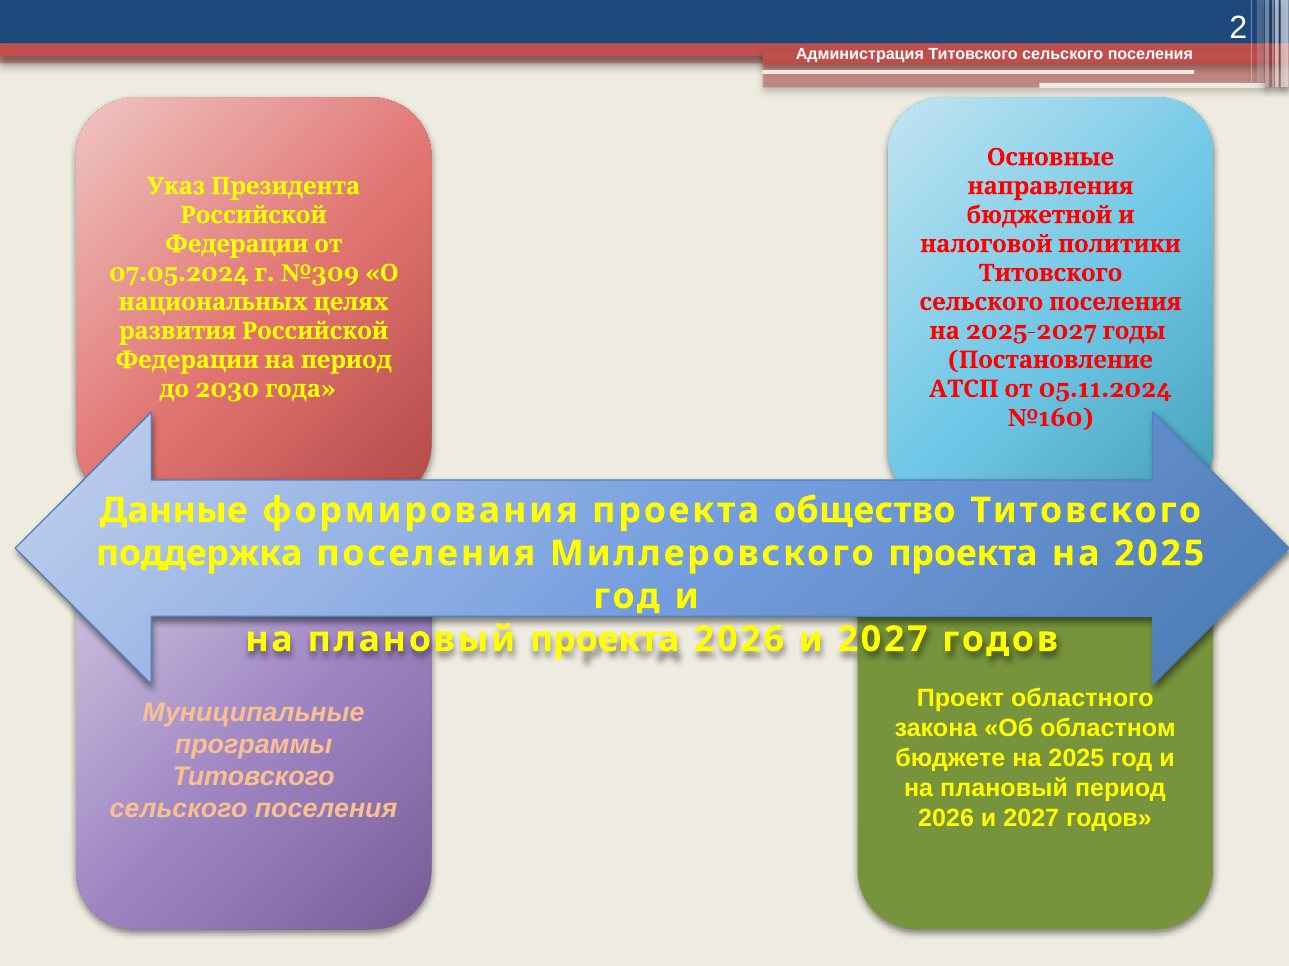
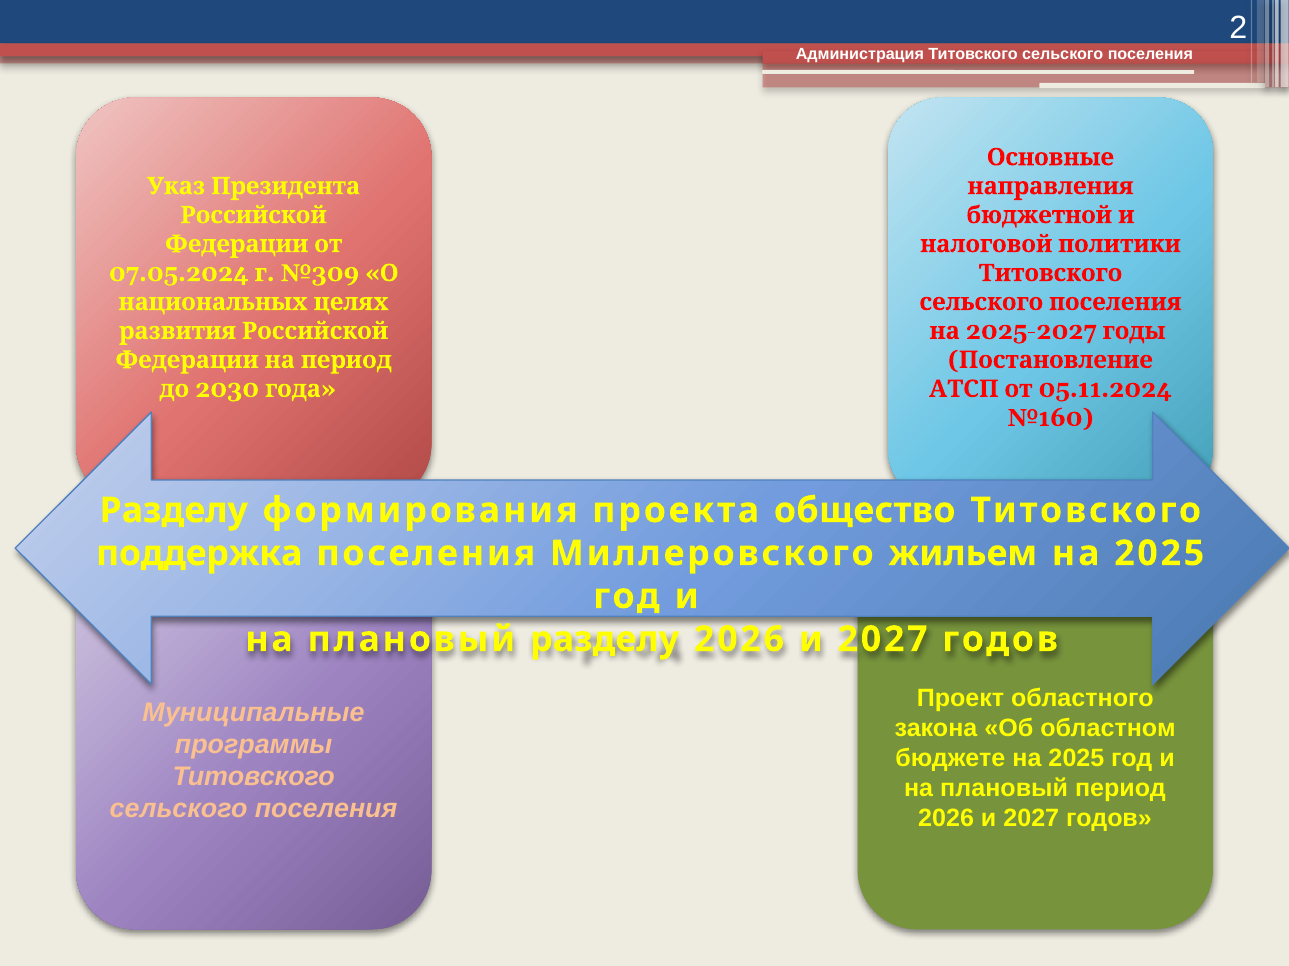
Данные at (174, 511): Данные -> Разделу
Миллеровского проекта: проекта -> жильем
плановый проекта: проекта -> разделу
